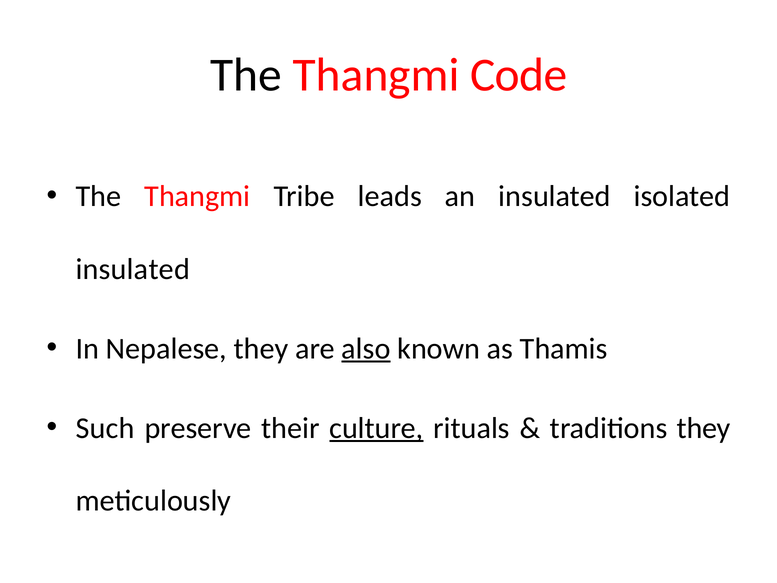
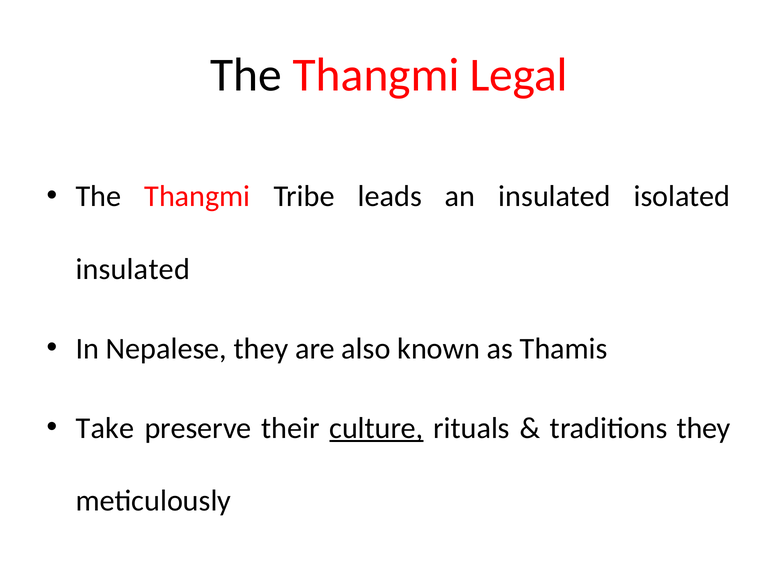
Code: Code -> Legal
also underline: present -> none
Such: Such -> Take
